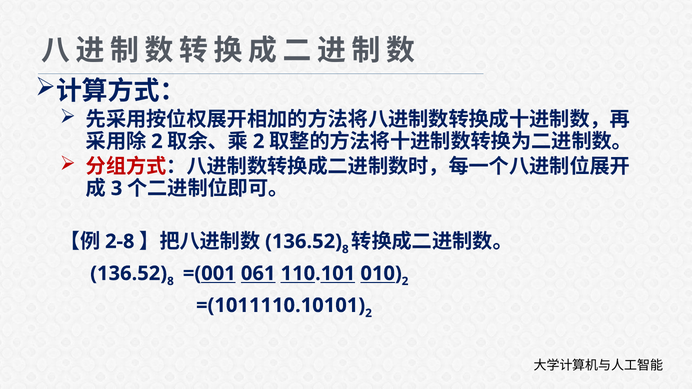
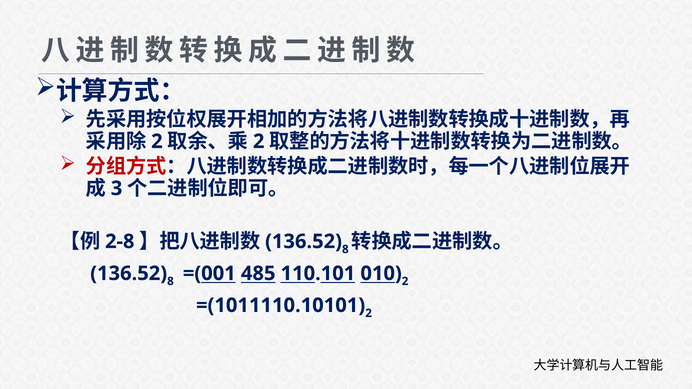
061: 061 -> 485
